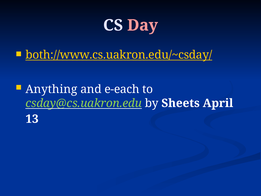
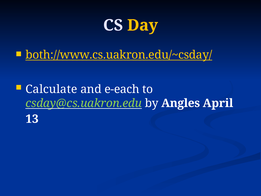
Day colour: pink -> yellow
Anything: Anything -> Calculate
Sheets: Sheets -> Angles
